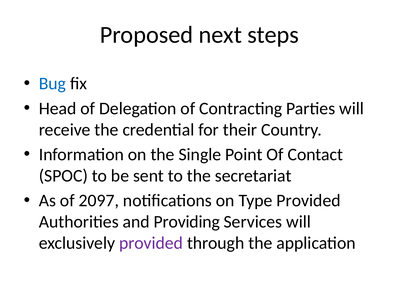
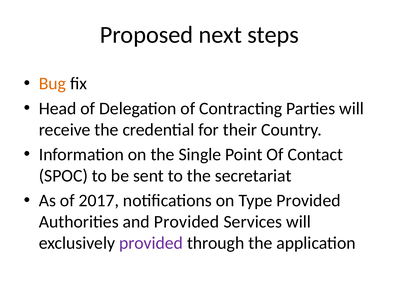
Bug colour: blue -> orange
2097: 2097 -> 2017
and Providing: Providing -> Provided
